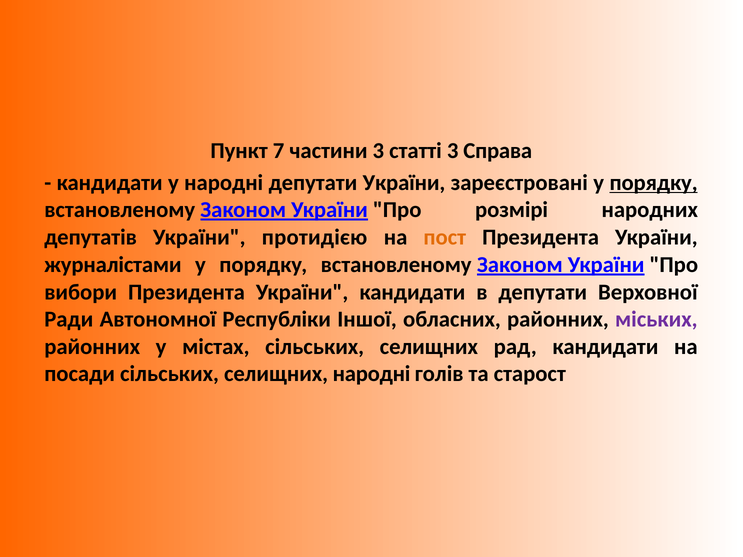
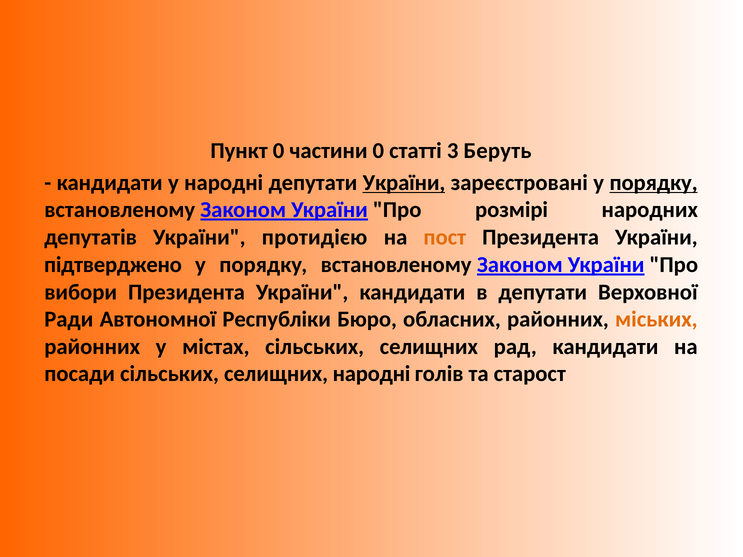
Пункт 7: 7 -> 0
частини 3: 3 -> 0
Справа: Справа -> Беруть
України at (404, 183) underline: none -> present
журналістами: журналістами -> підтверджено
Іншої: Іншої -> Бюро
міських colour: purple -> orange
